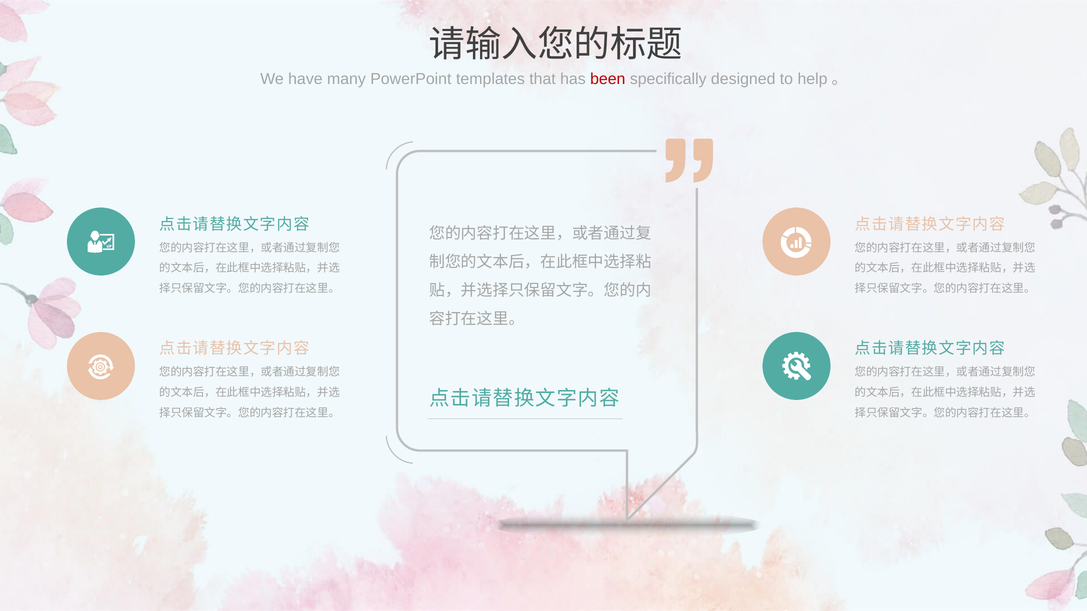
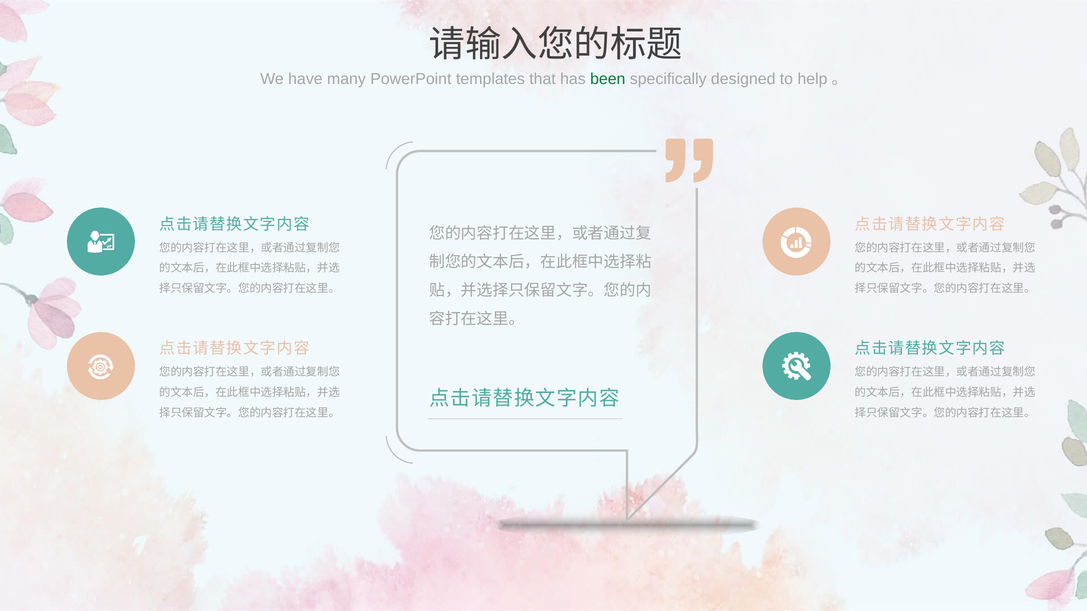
been colour: red -> green
